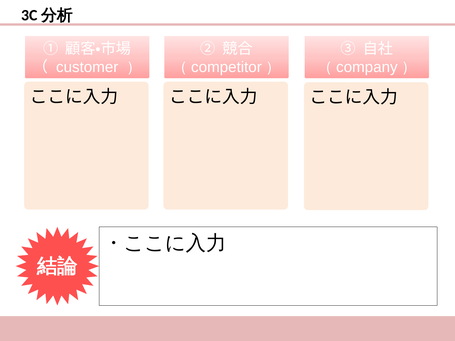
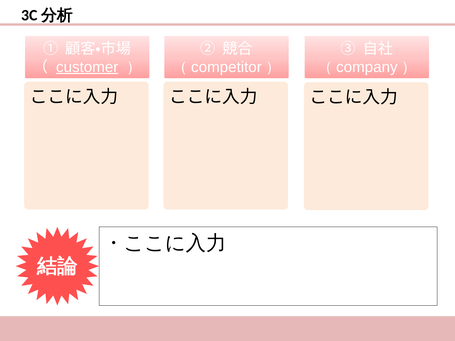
customer underline: none -> present
